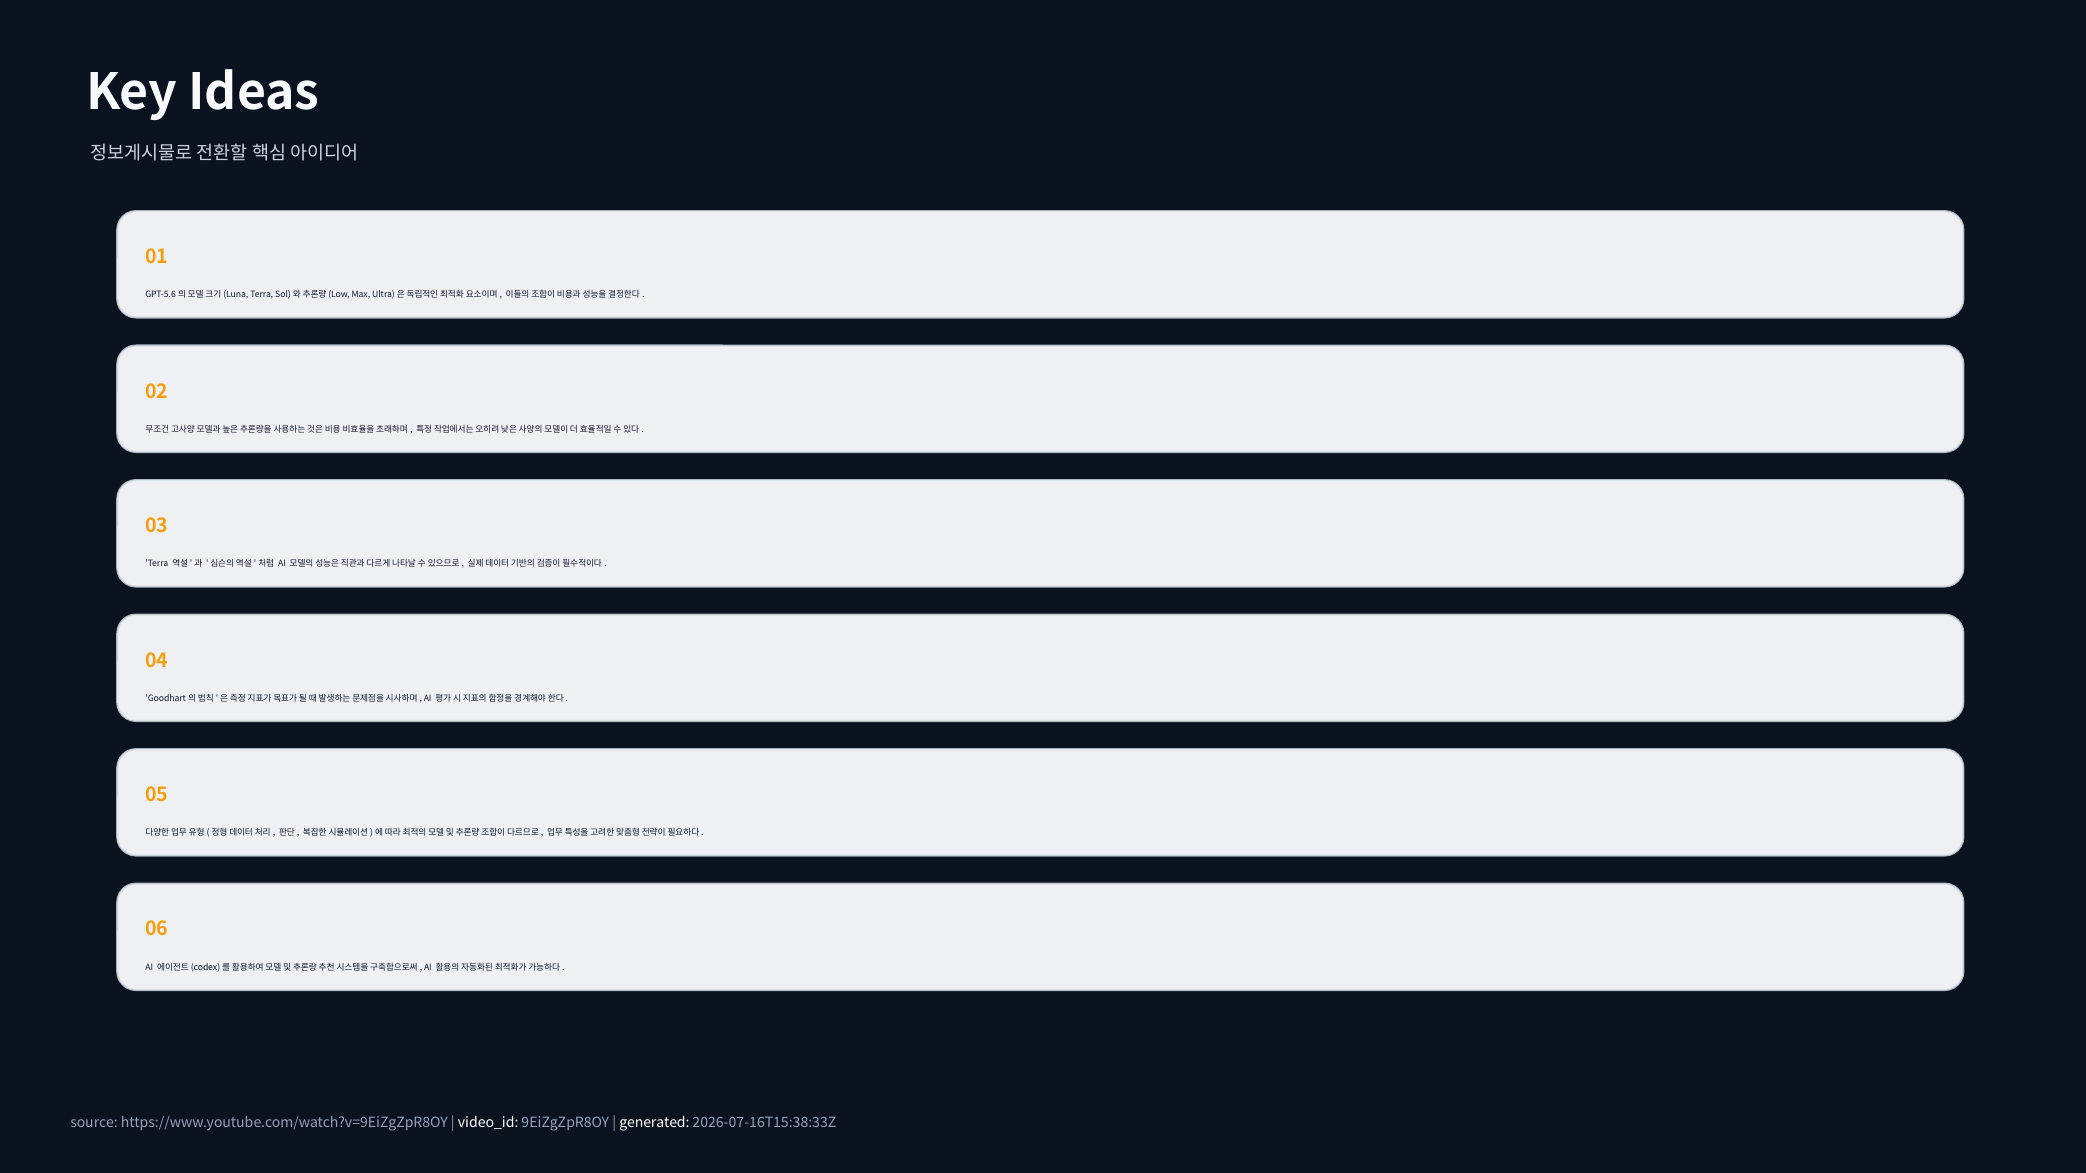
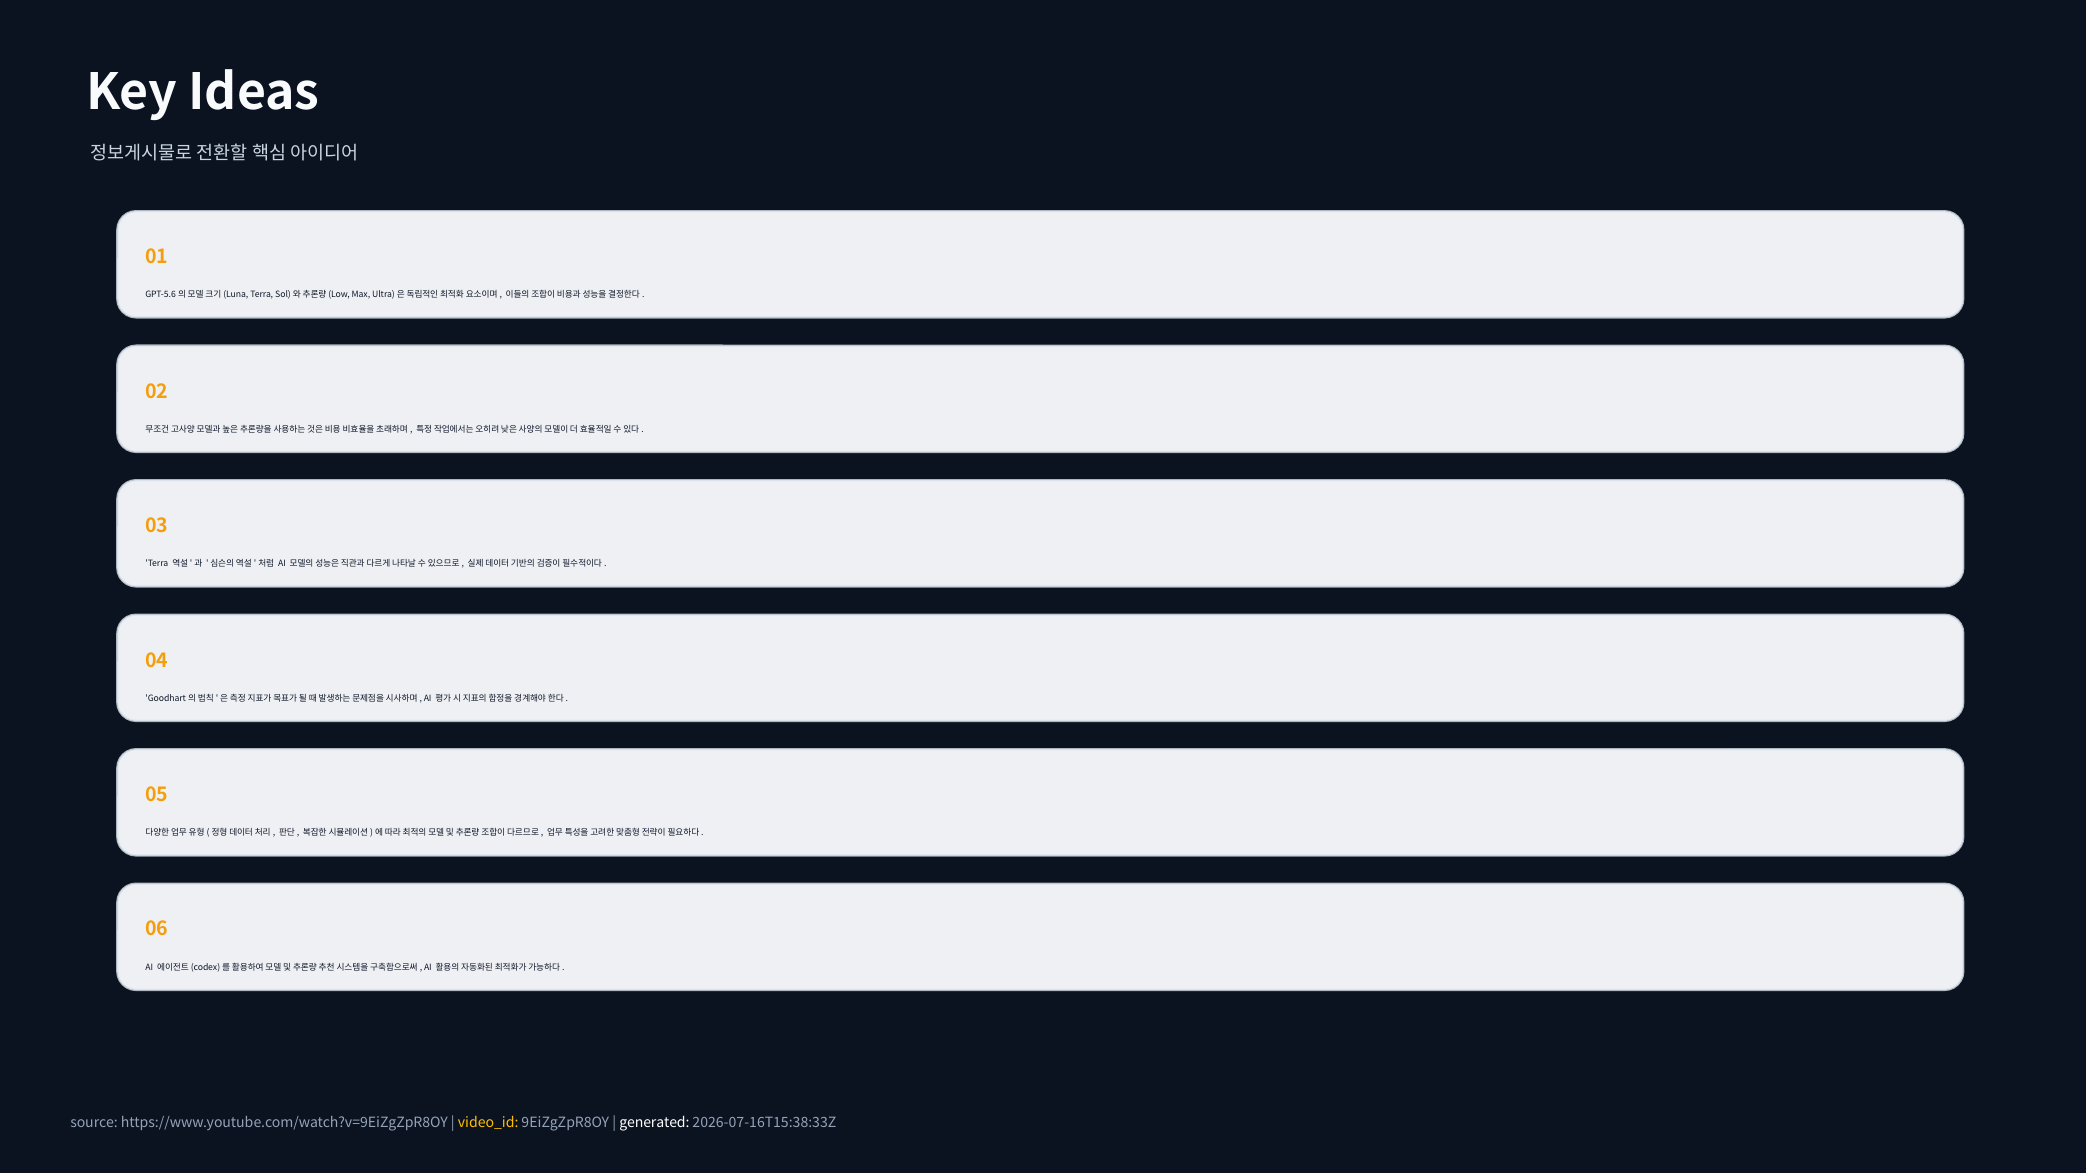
video_id colour: white -> yellow
